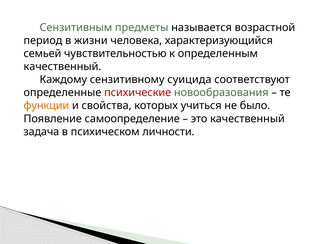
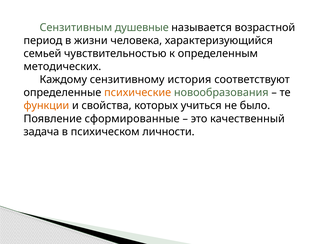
предметы: предметы -> душевные
качественный at (62, 67): качественный -> методических
суицида: суицида -> история
психические colour: red -> orange
самоопределение: самоопределение -> сформированные
